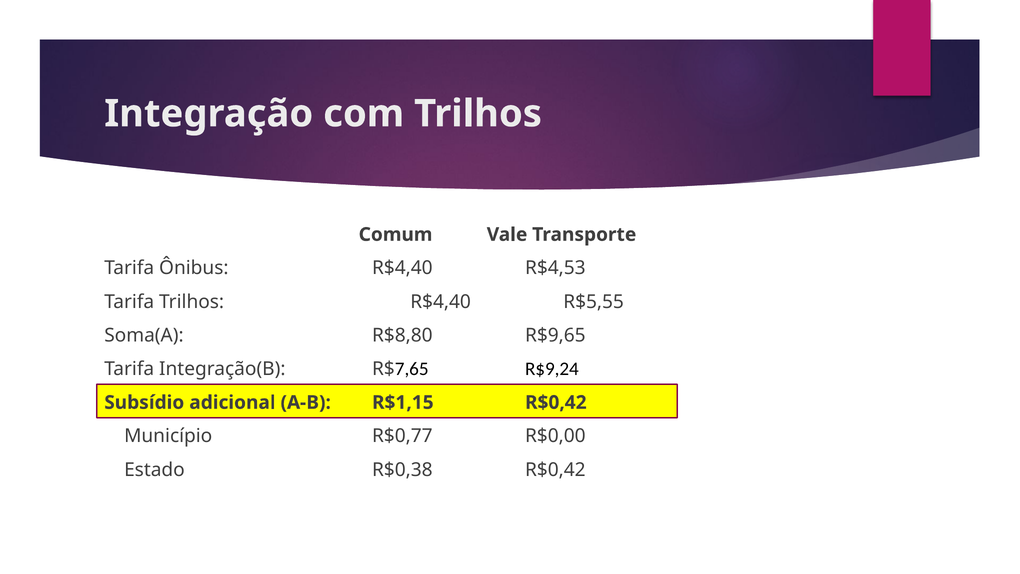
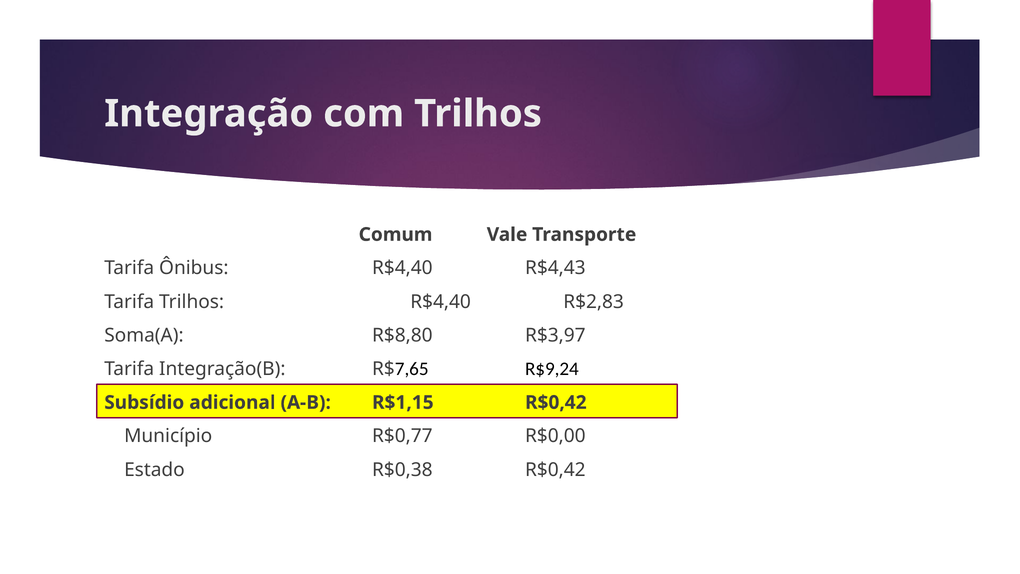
R$4,53: R$4,53 -> R$4,43
R$5,55: R$5,55 -> R$2,83
R$9,65: R$9,65 -> R$3,97
